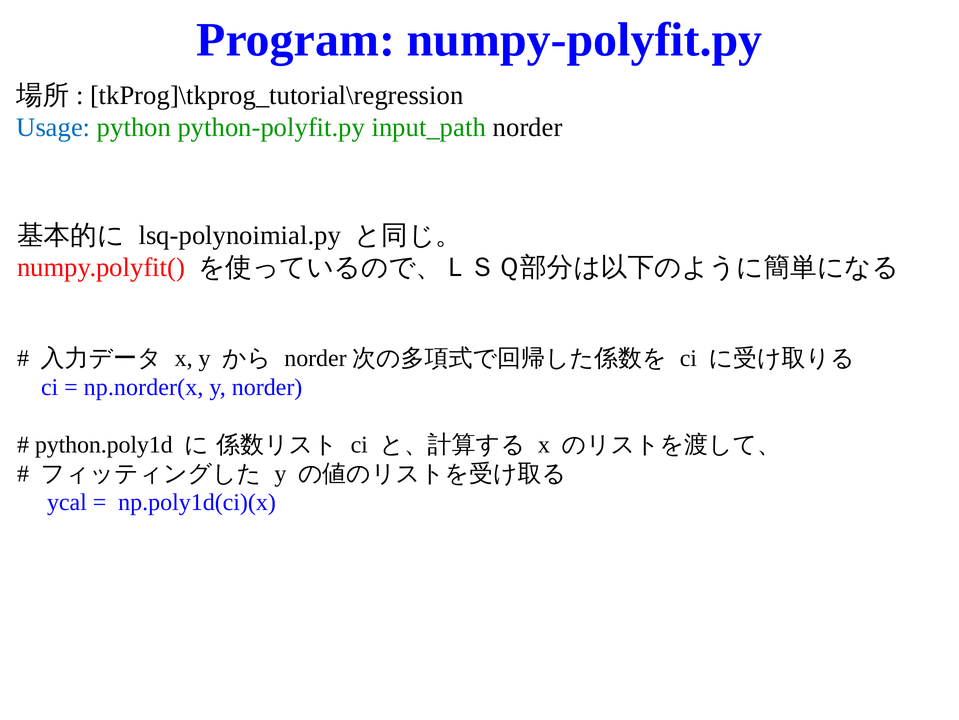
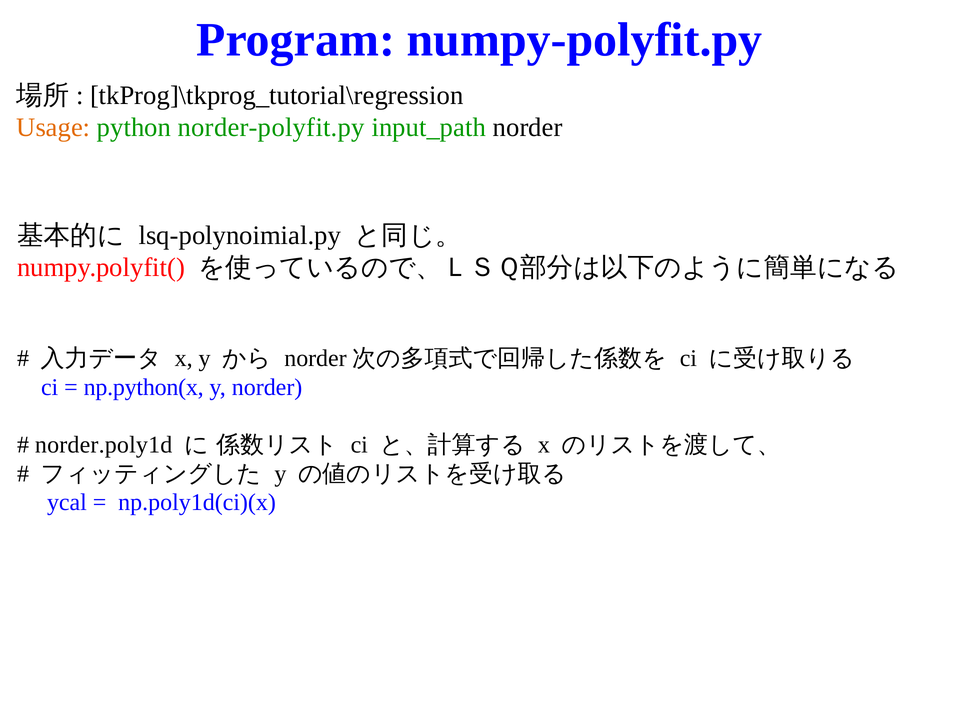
Usage colour: blue -> orange
python-polyfit.py: python-polyfit.py -> norder-polyfit.py
np.norder(x: np.norder(x -> np.python(x
python.poly1d: python.poly1d -> norder.poly1d
